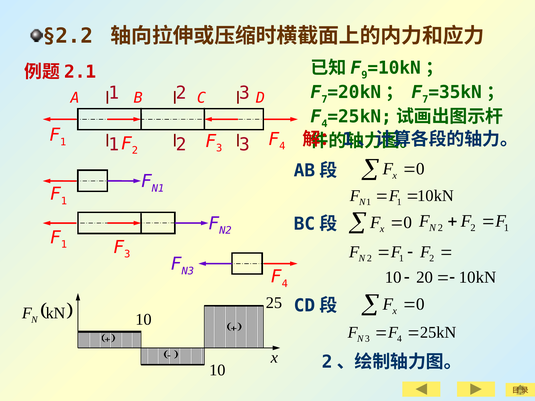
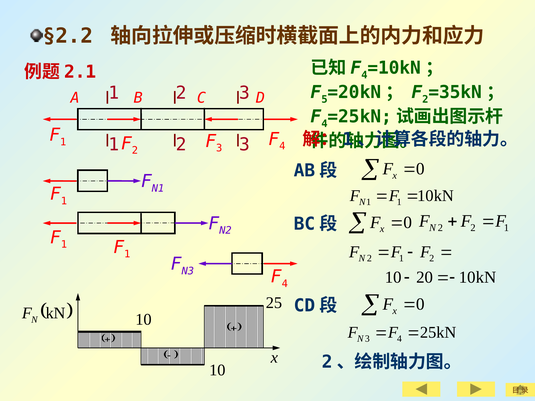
9 at (364, 75): 9 -> 4
7 at (324, 99): 7 -> 5
7 at (425, 99): 7 -> 2
3 at (127, 254): 3 -> 1
